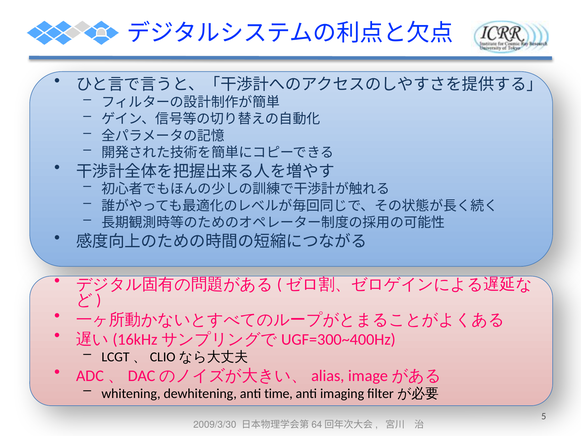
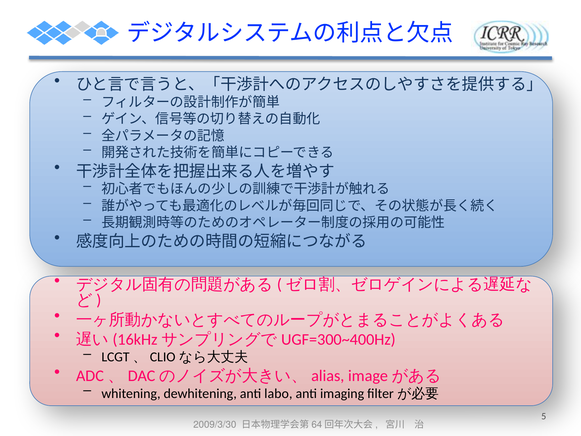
time: time -> labo
